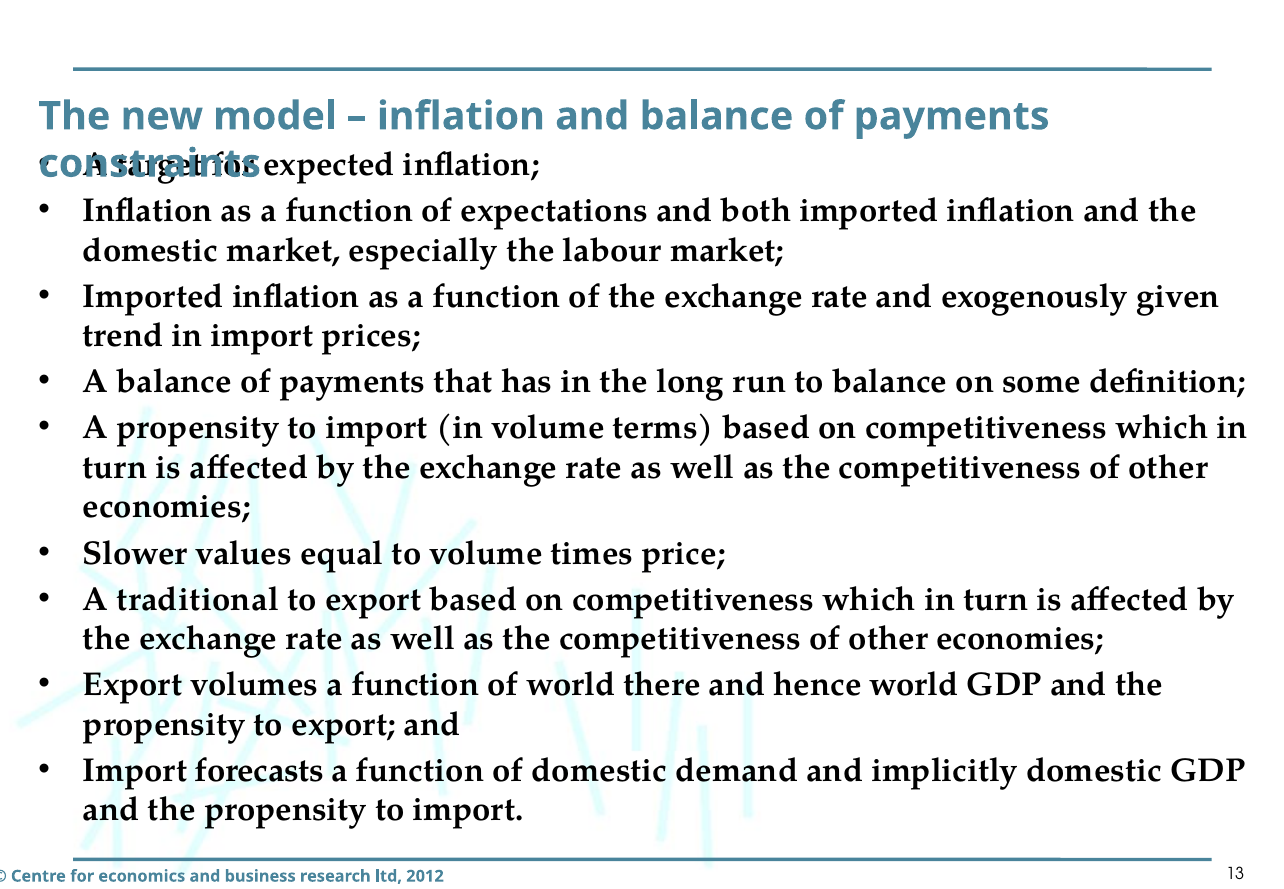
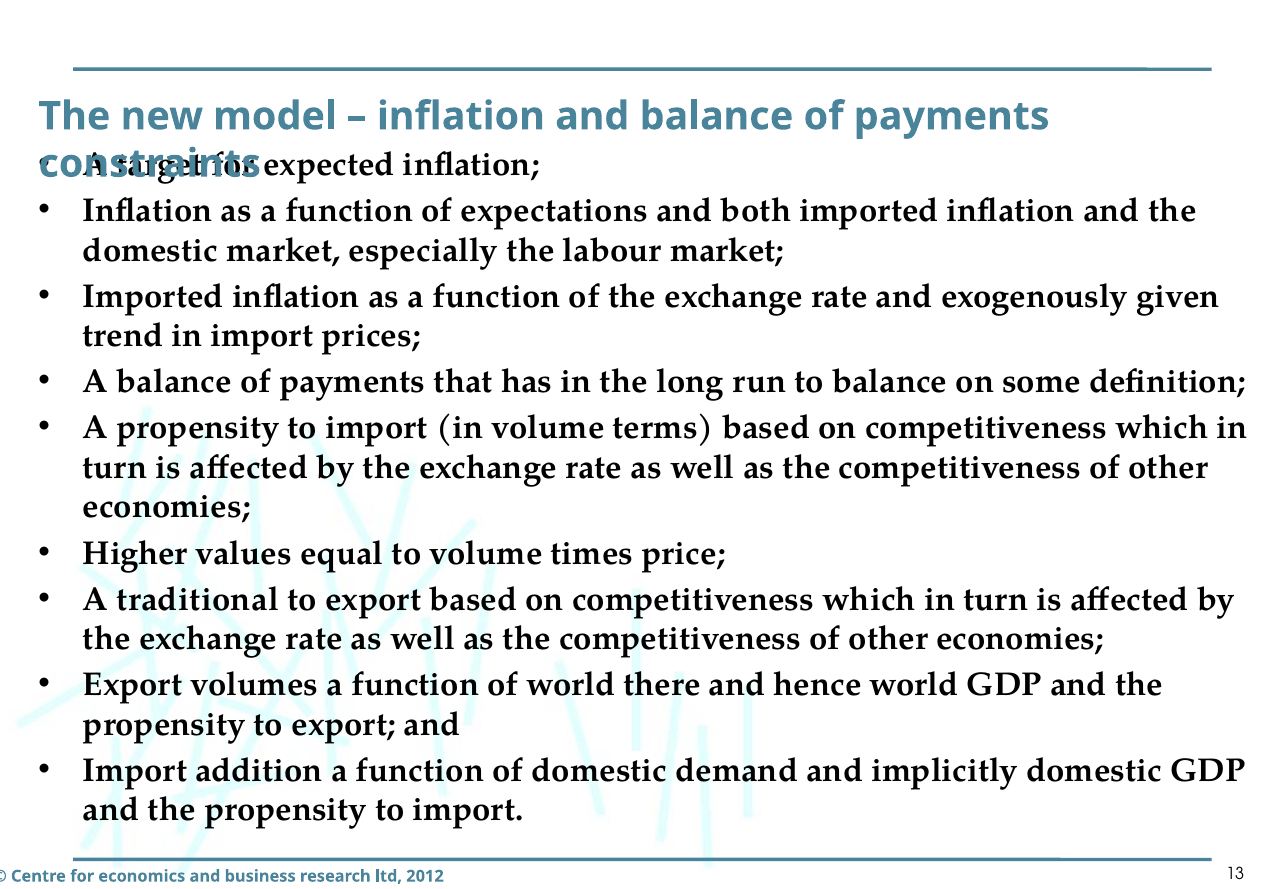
Slower: Slower -> Higher
forecasts: forecasts -> addition
